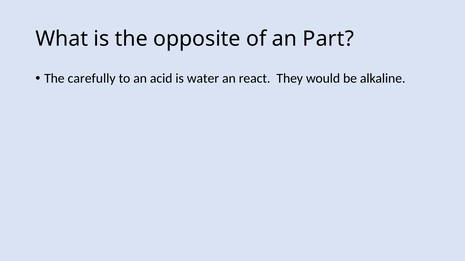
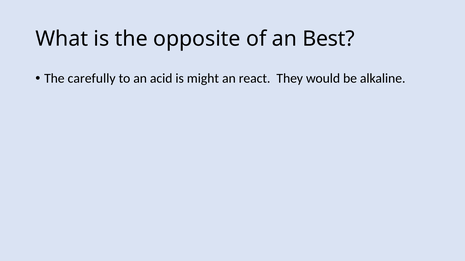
Part: Part -> Best
water: water -> might
